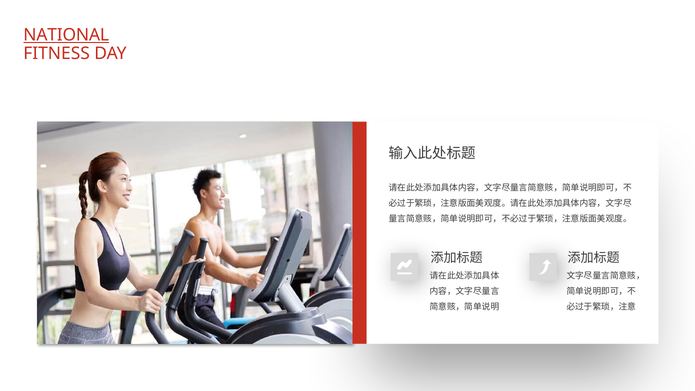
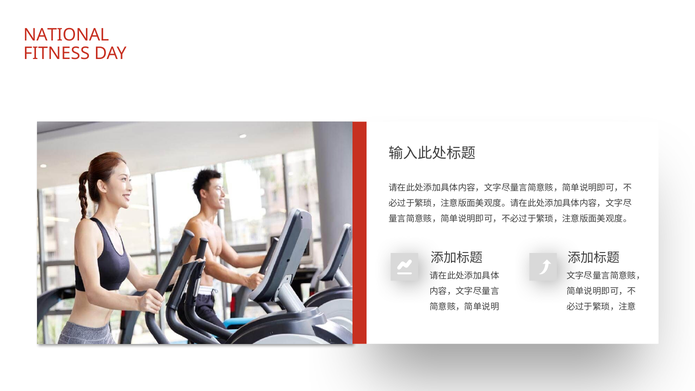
NATIONAL underline: present -> none
